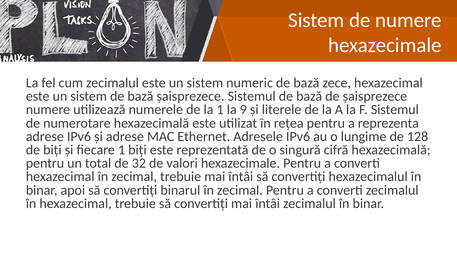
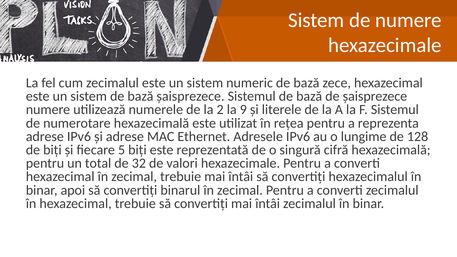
la 1: 1 -> 2
fiecare 1: 1 -> 5
